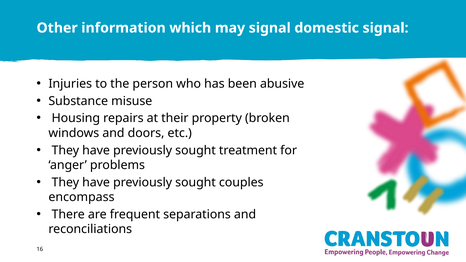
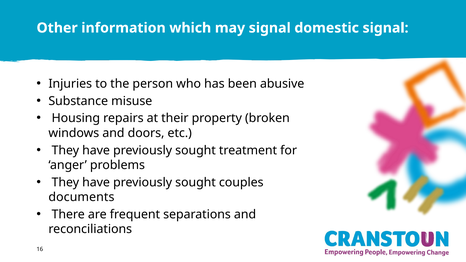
encompass: encompass -> documents
